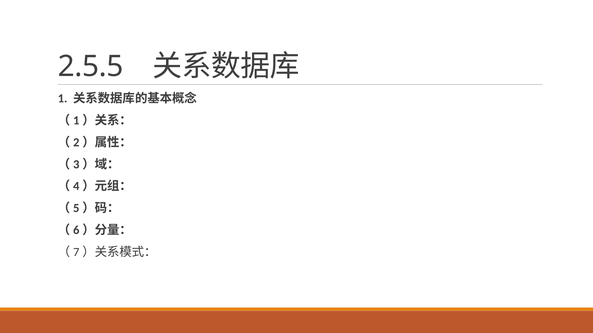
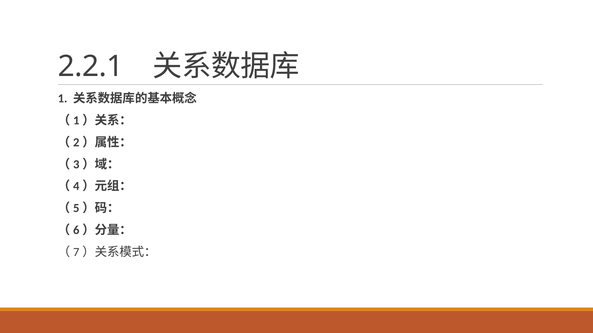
2.5.5: 2.5.5 -> 2.2.1
